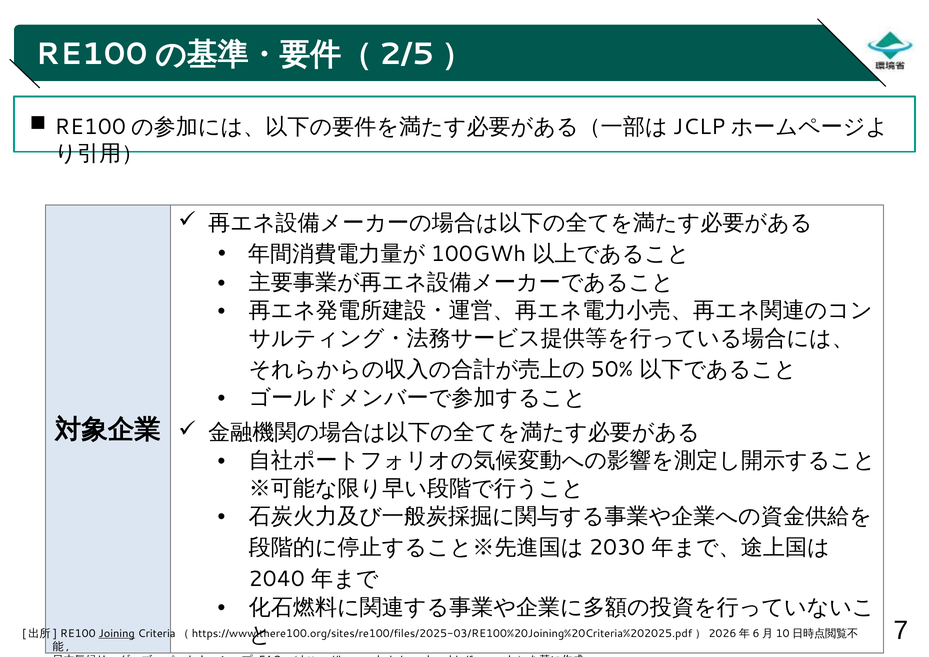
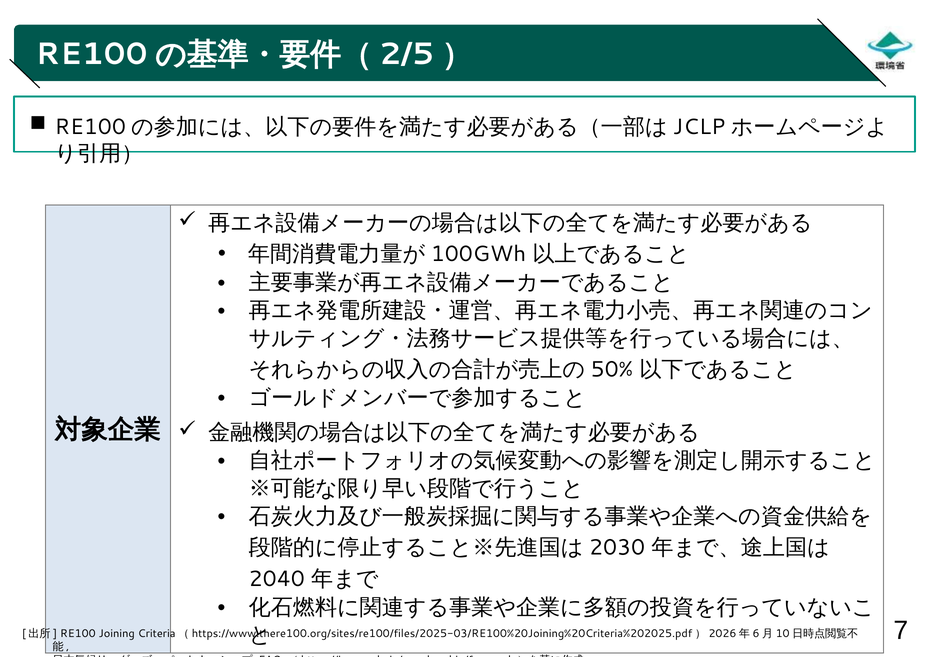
Joining underline: present -> none
